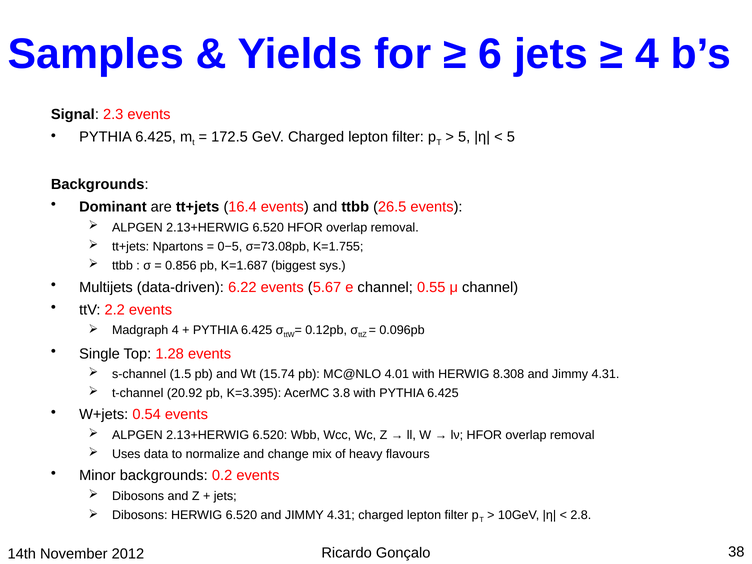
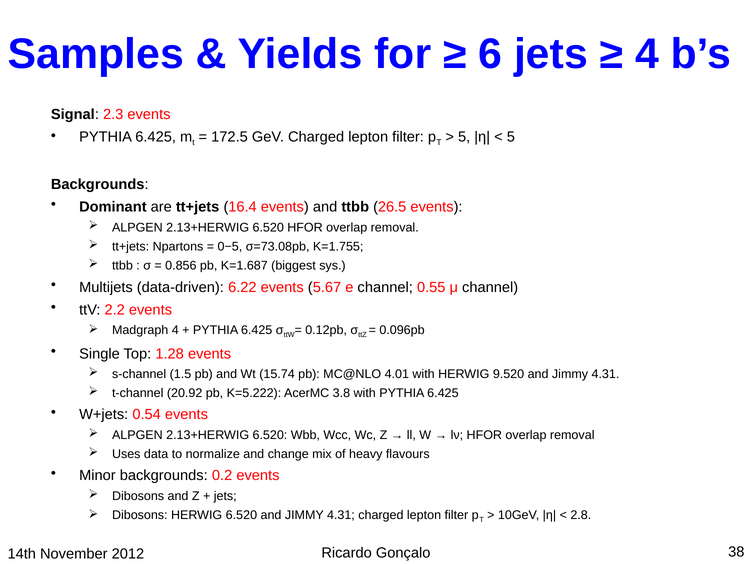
8.308: 8.308 -> 9.520
K=3.395: K=3.395 -> K=5.222
